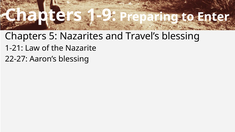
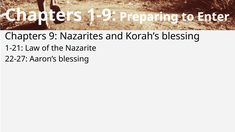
5: 5 -> 9
Travel’s: Travel’s -> Korah’s
